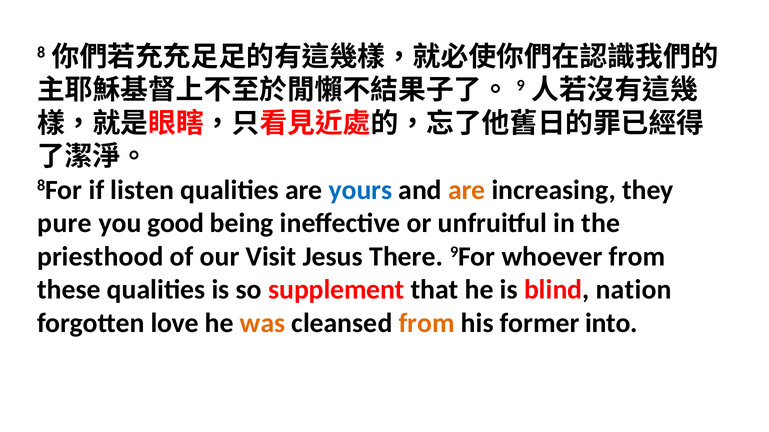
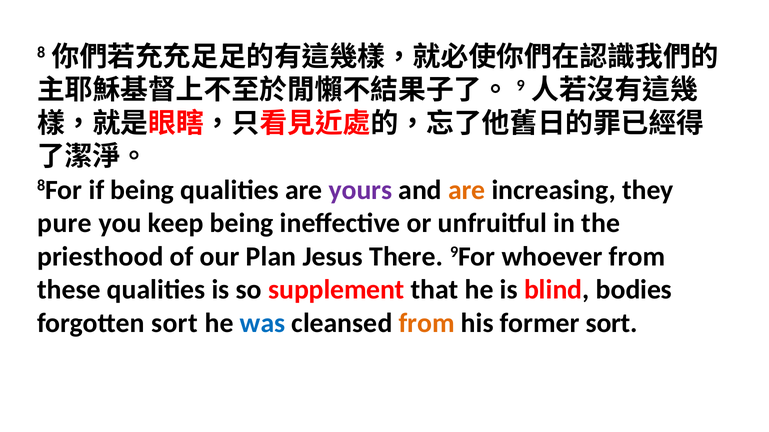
if listen: listen -> being
yours colour: blue -> purple
good: good -> keep
Visit: Visit -> Plan
nation: nation -> bodies
forgotten love: love -> sort
was colour: orange -> blue
former into: into -> sort
